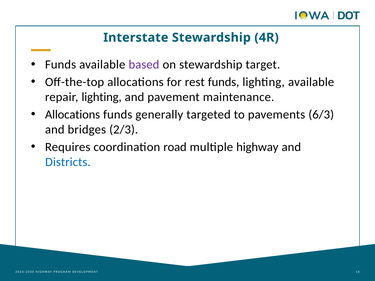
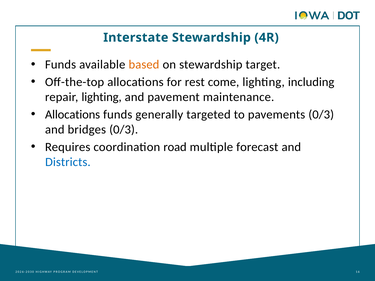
based colour: purple -> orange
rest funds: funds -> come
lighting available: available -> including
pavements 6/3: 6/3 -> 0/3
bridges 2/3: 2/3 -> 0/3
multiple highway: highway -> forecast
